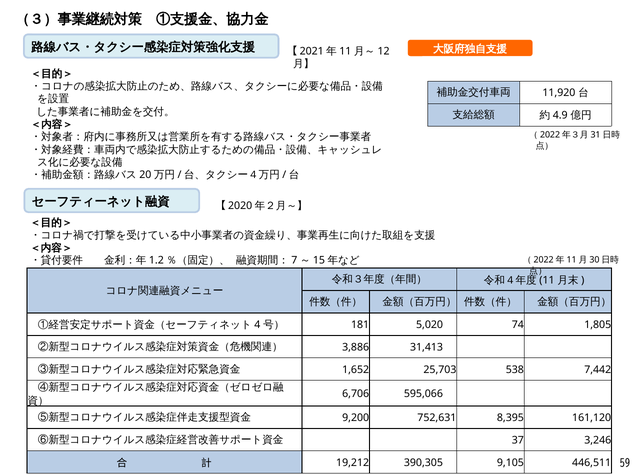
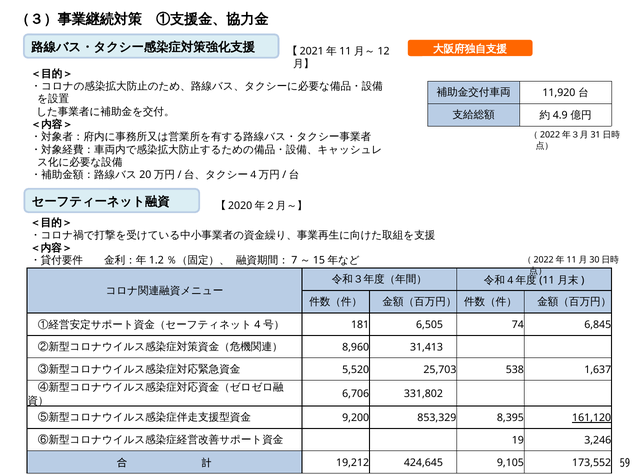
5,020: 5,020 -> 6,505
1,805: 1,805 -> 6,845
3,886: 3,886 -> 8,960
1,652: 1,652 -> 5,520
7,442: 7,442 -> 1,637
595,066: 595,066 -> 331,802
752,631: 752,631 -> 853,329
161,120 underline: none -> present
37: 37 -> 19
390,305: 390,305 -> 424,645
446,511: 446,511 -> 173,552
